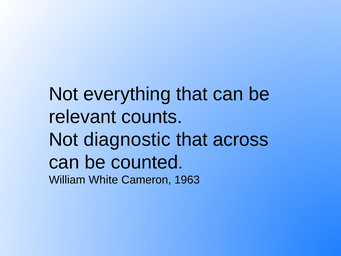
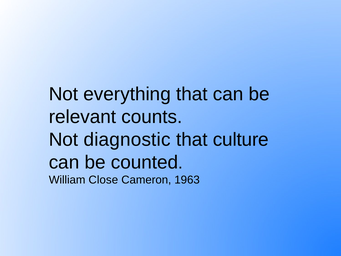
across: across -> culture
White: White -> Close
